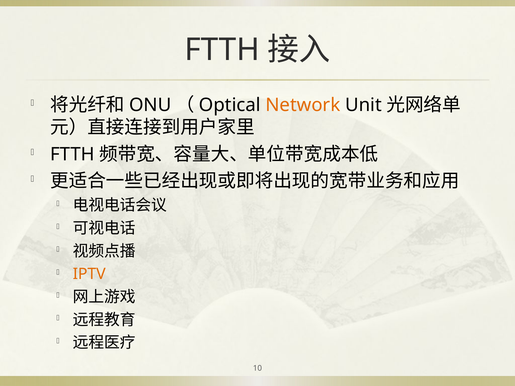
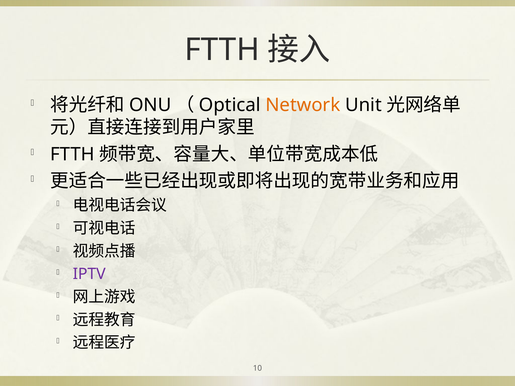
IPTV colour: orange -> purple
